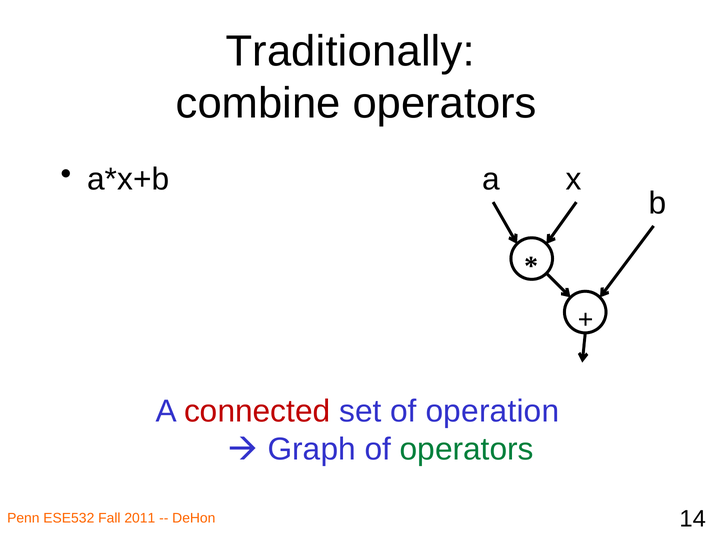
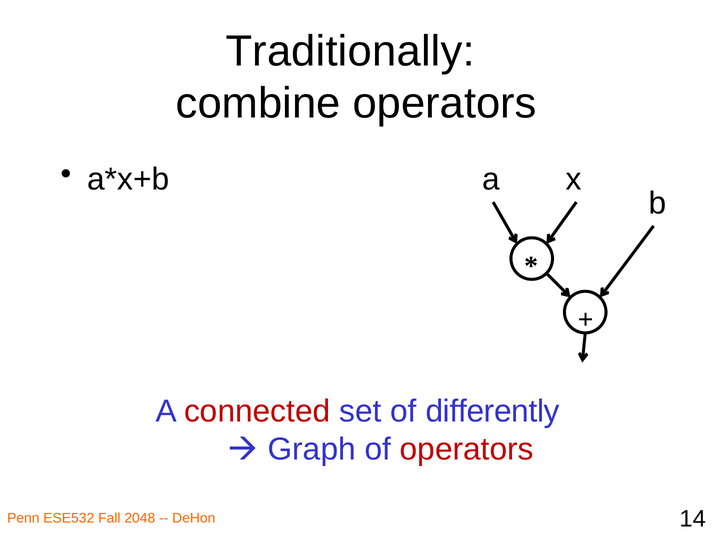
operation: operation -> differently
operators at (467, 449) colour: green -> red
2011: 2011 -> 2048
